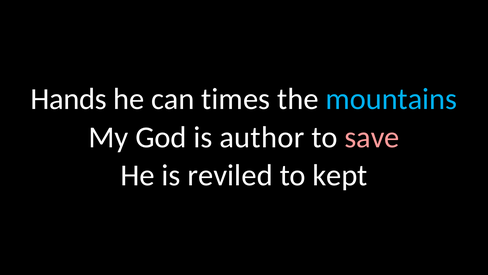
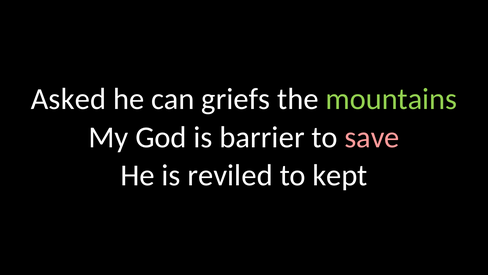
Hands: Hands -> Asked
times: times -> griefs
mountains colour: light blue -> light green
author: author -> barrier
